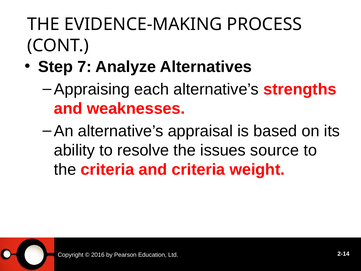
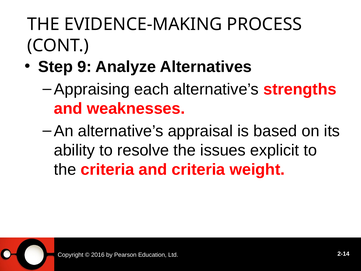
7: 7 -> 9
source: source -> explicit
